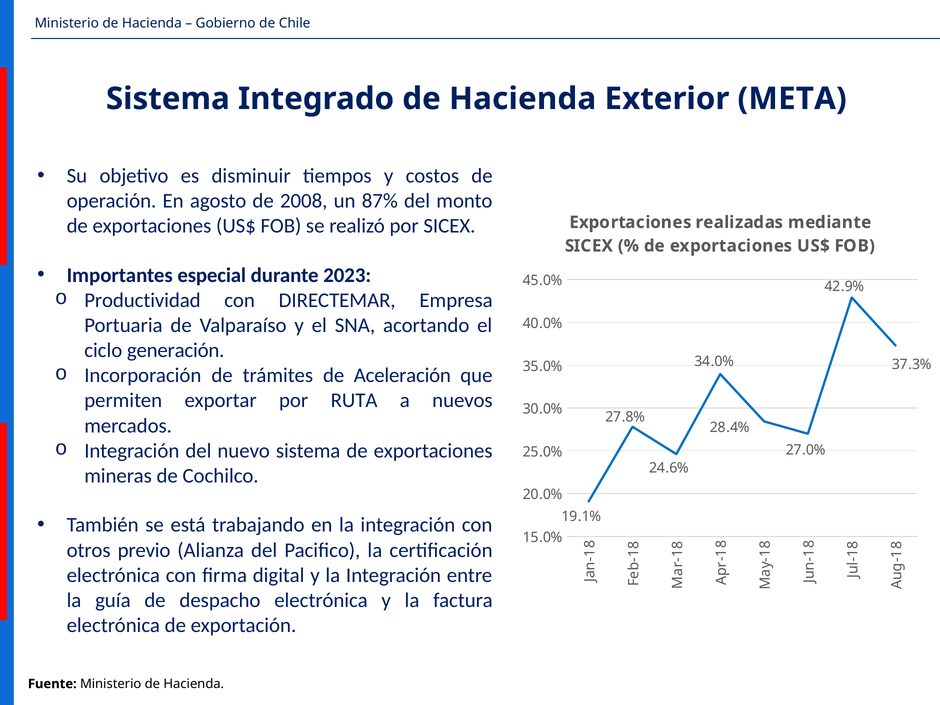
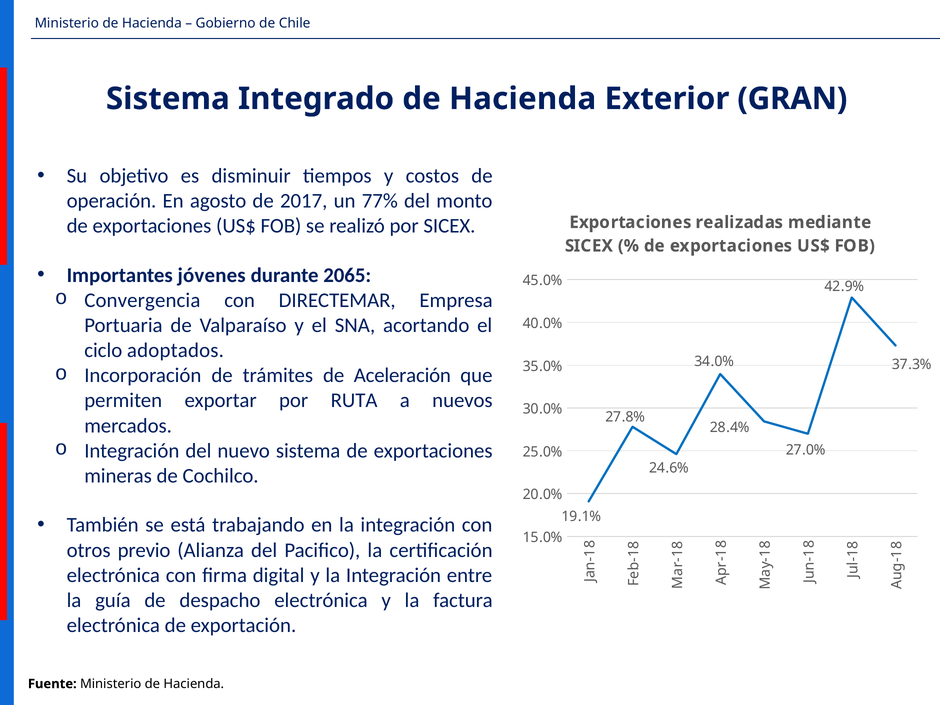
META: META -> GRAN
2008: 2008 -> 2017
87%: 87% -> 77%
especial: especial -> jóvenes
2023: 2023 -> 2065
Productividad: Productividad -> Convergencia
generación: generación -> adoptados
